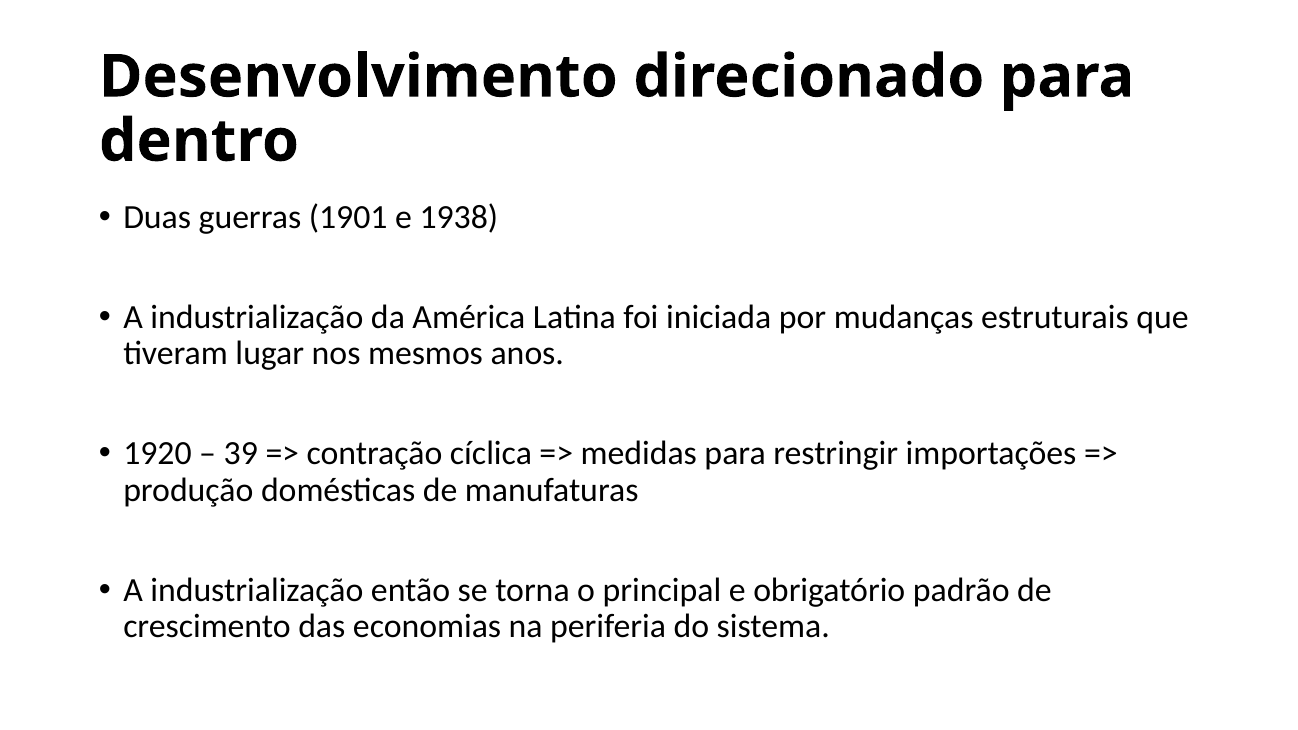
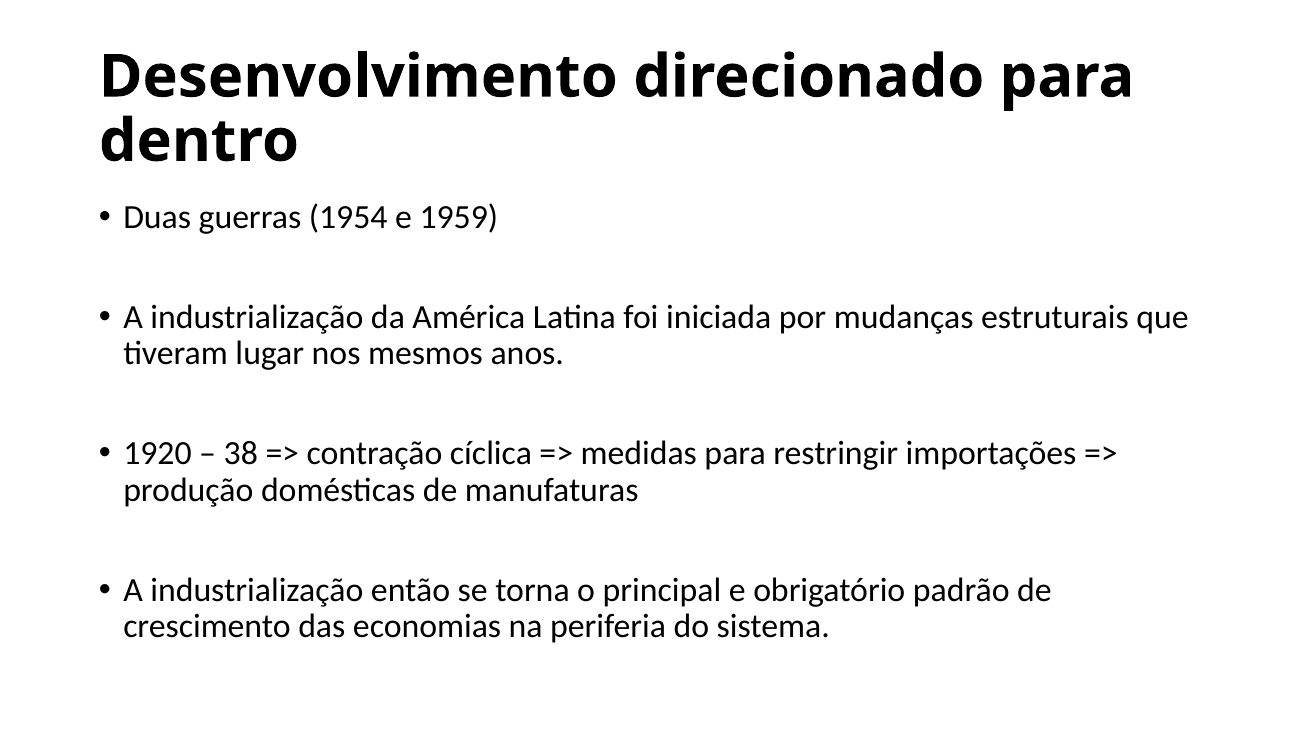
1901: 1901 -> 1954
1938: 1938 -> 1959
39: 39 -> 38
